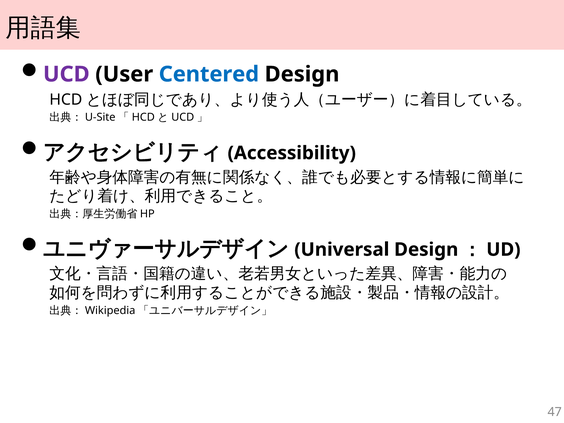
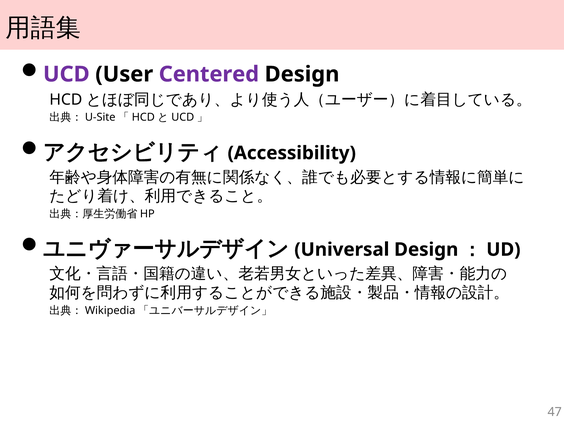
Centered colour: blue -> purple
